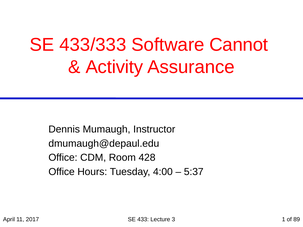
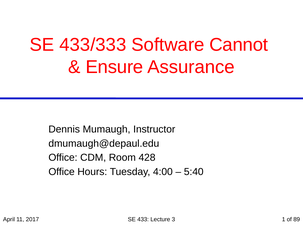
Activity: Activity -> Ensure
5:37: 5:37 -> 5:40
